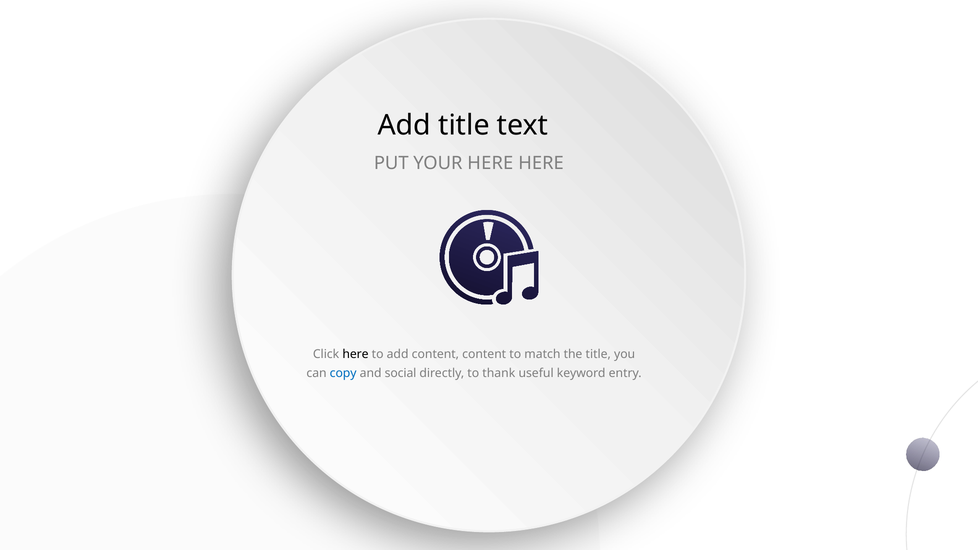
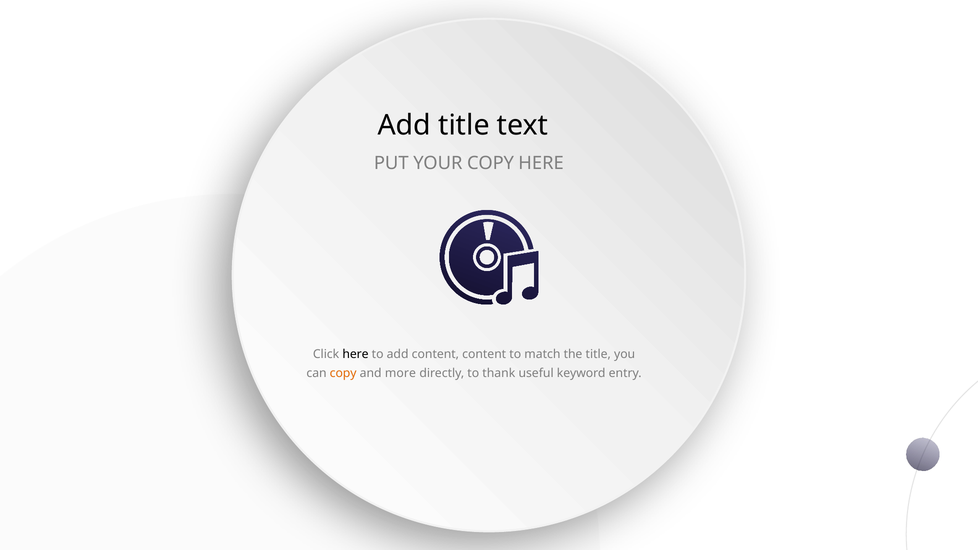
YOUR HERE: HERE -> COPY
copy at (343, 373) colour: blue -> orange
social: social -> more
